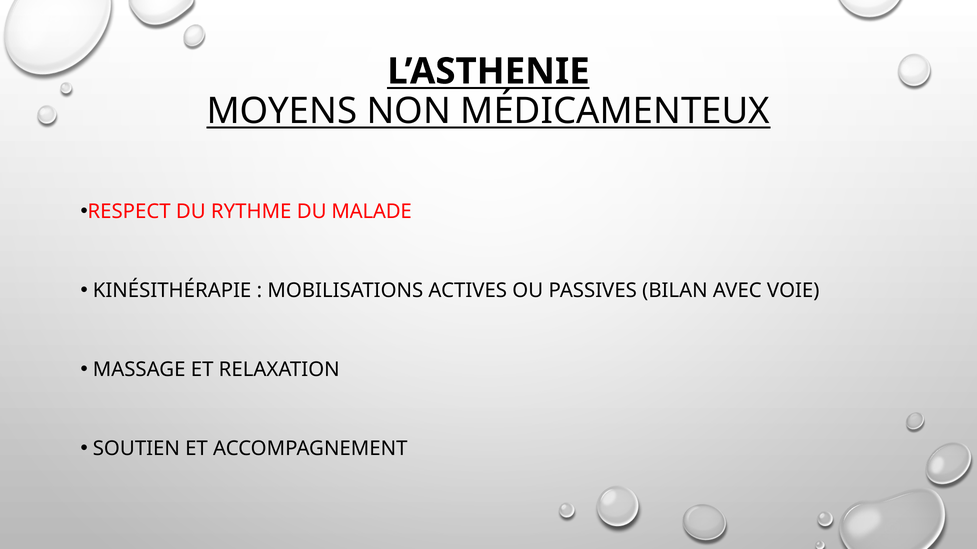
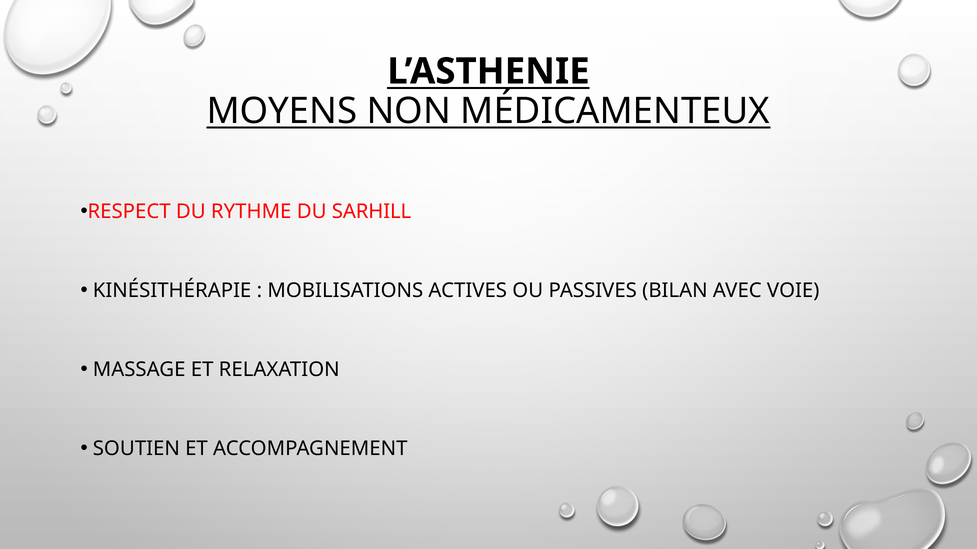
MALADE: MALADE -> SARHILL
